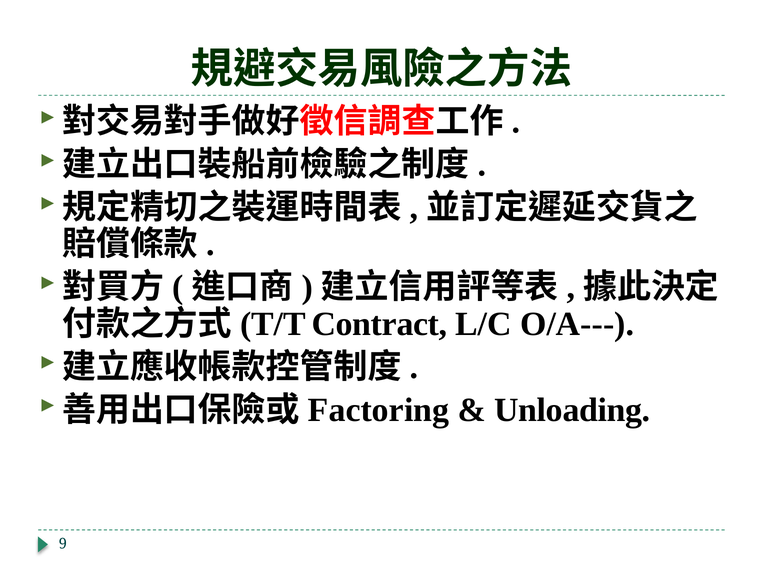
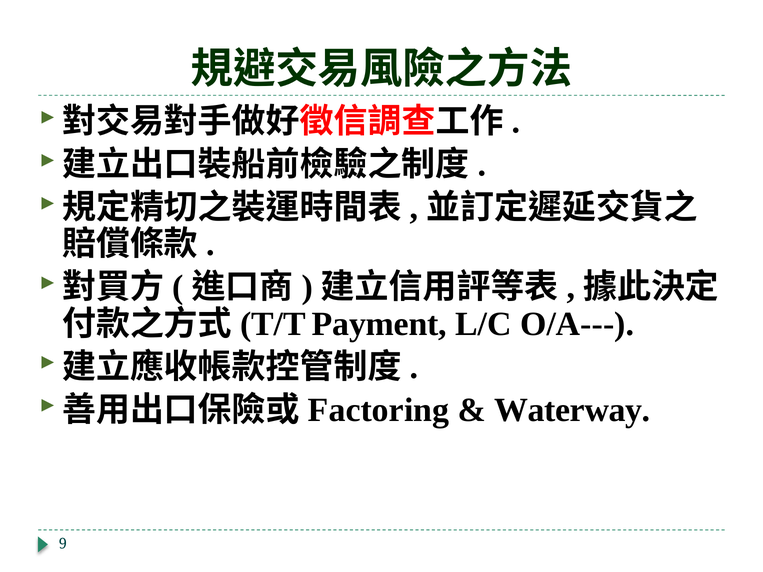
Contract: Contract -> Payment
Unloading: Unloading -> Waterway
